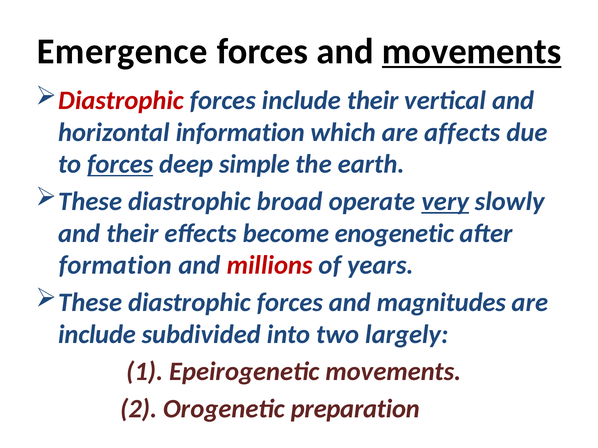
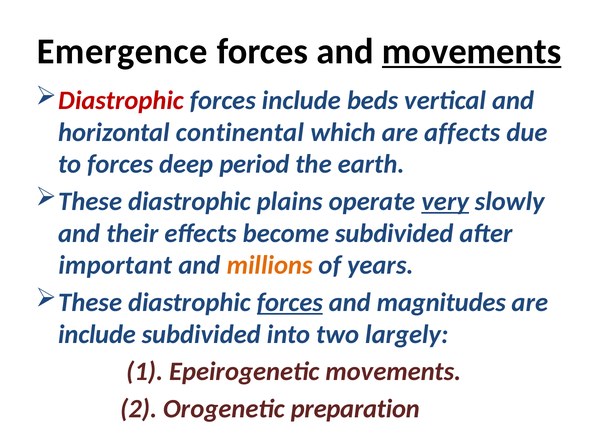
include their: their -> beds
information: information -> continental
forces at (120, 164) underline: present -> none
simple: simple -> period
broad: broad -> plains
become enogenetic: enogenetic -> subdivided
formation: formation -> important
millions colour: red -> orange
forces at (290, 303) underline: none -> present
